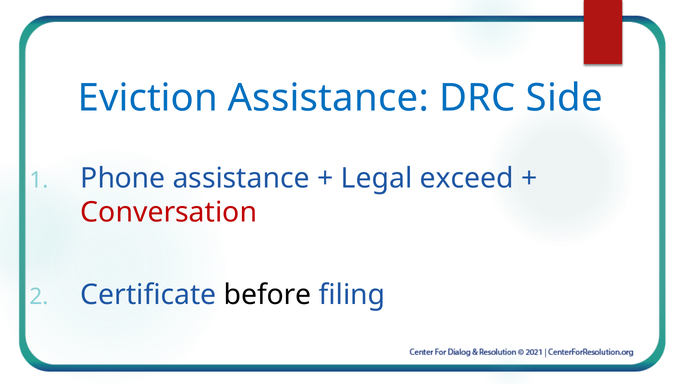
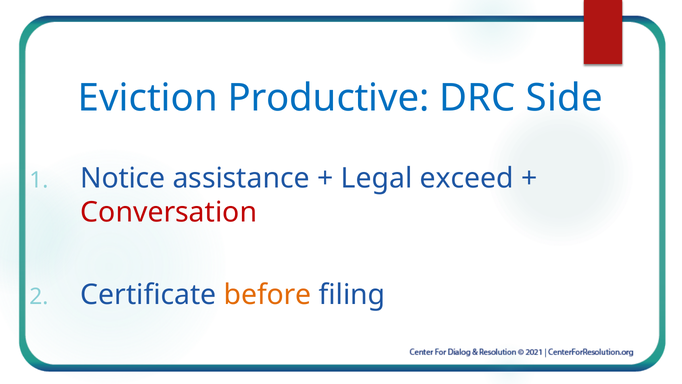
Eviction Assistance: Assistance -> Productive
Phone: Phone -> Notice
before colour: black -> orange
